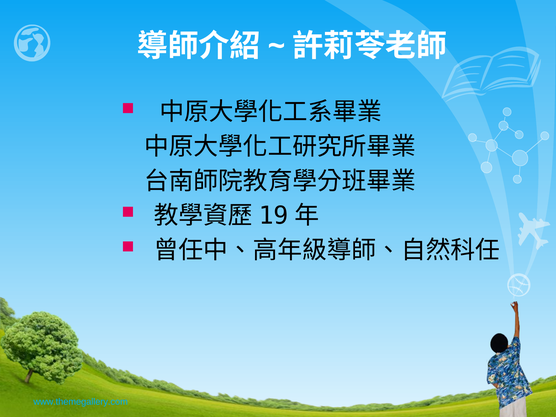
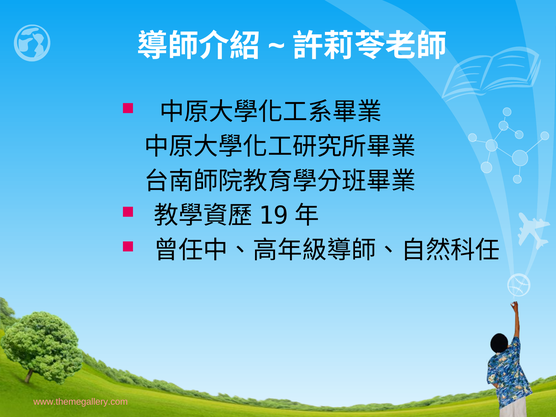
www.themegallery.com colour: light blue -> pink
